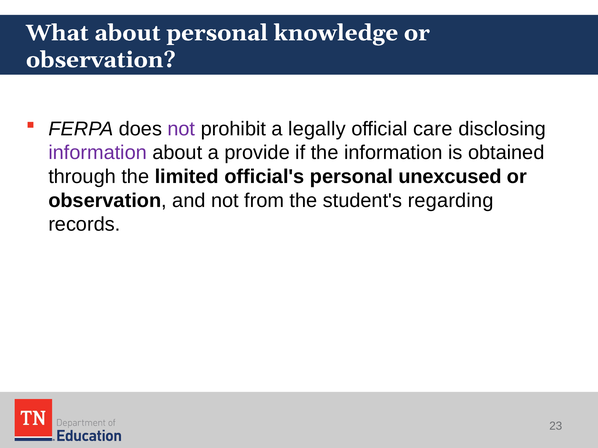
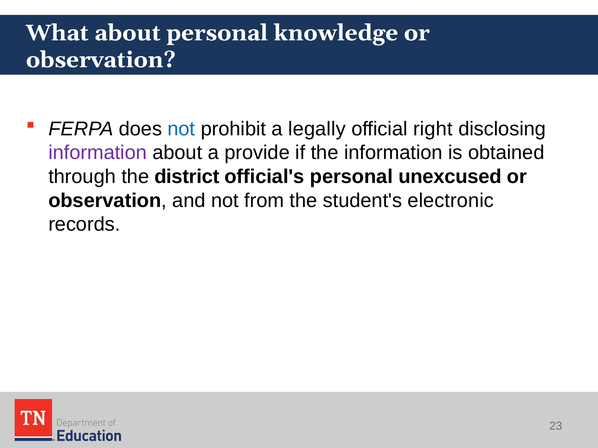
not at (181, 129) colour: purple -> blue
care: care -> right
limited: limited -> district
regarding: regarding -> electronic
